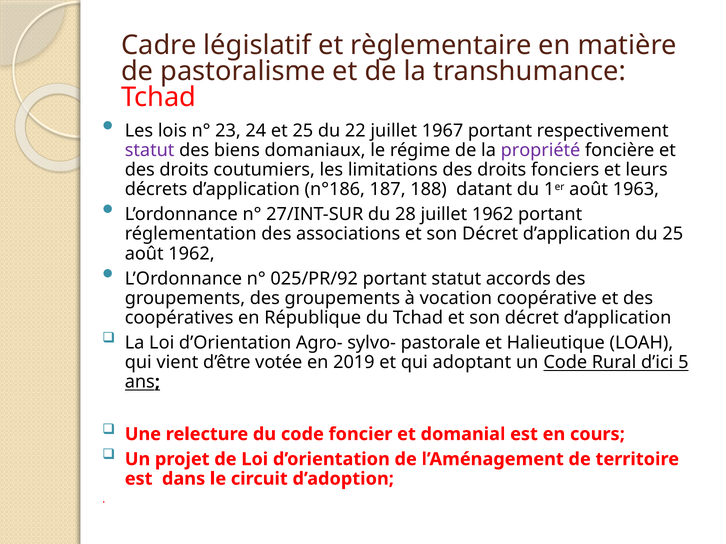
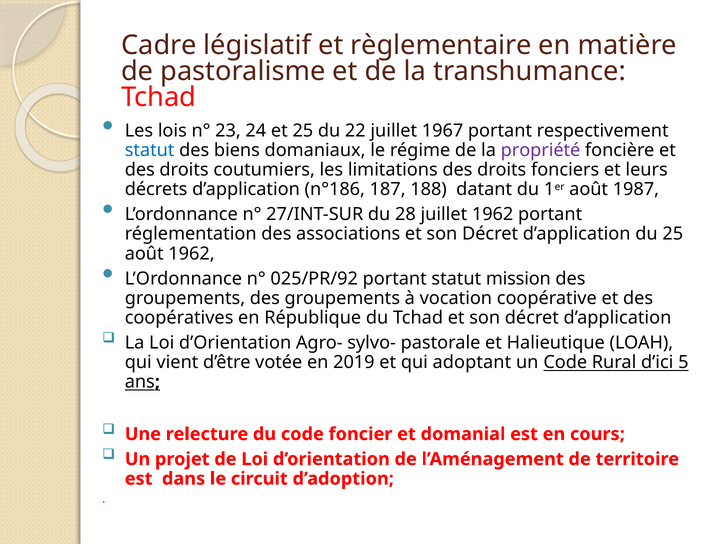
statut at (150, 150) colour: purple -> blue
1963: 1963 -> 1987
accords: accords -> mission
